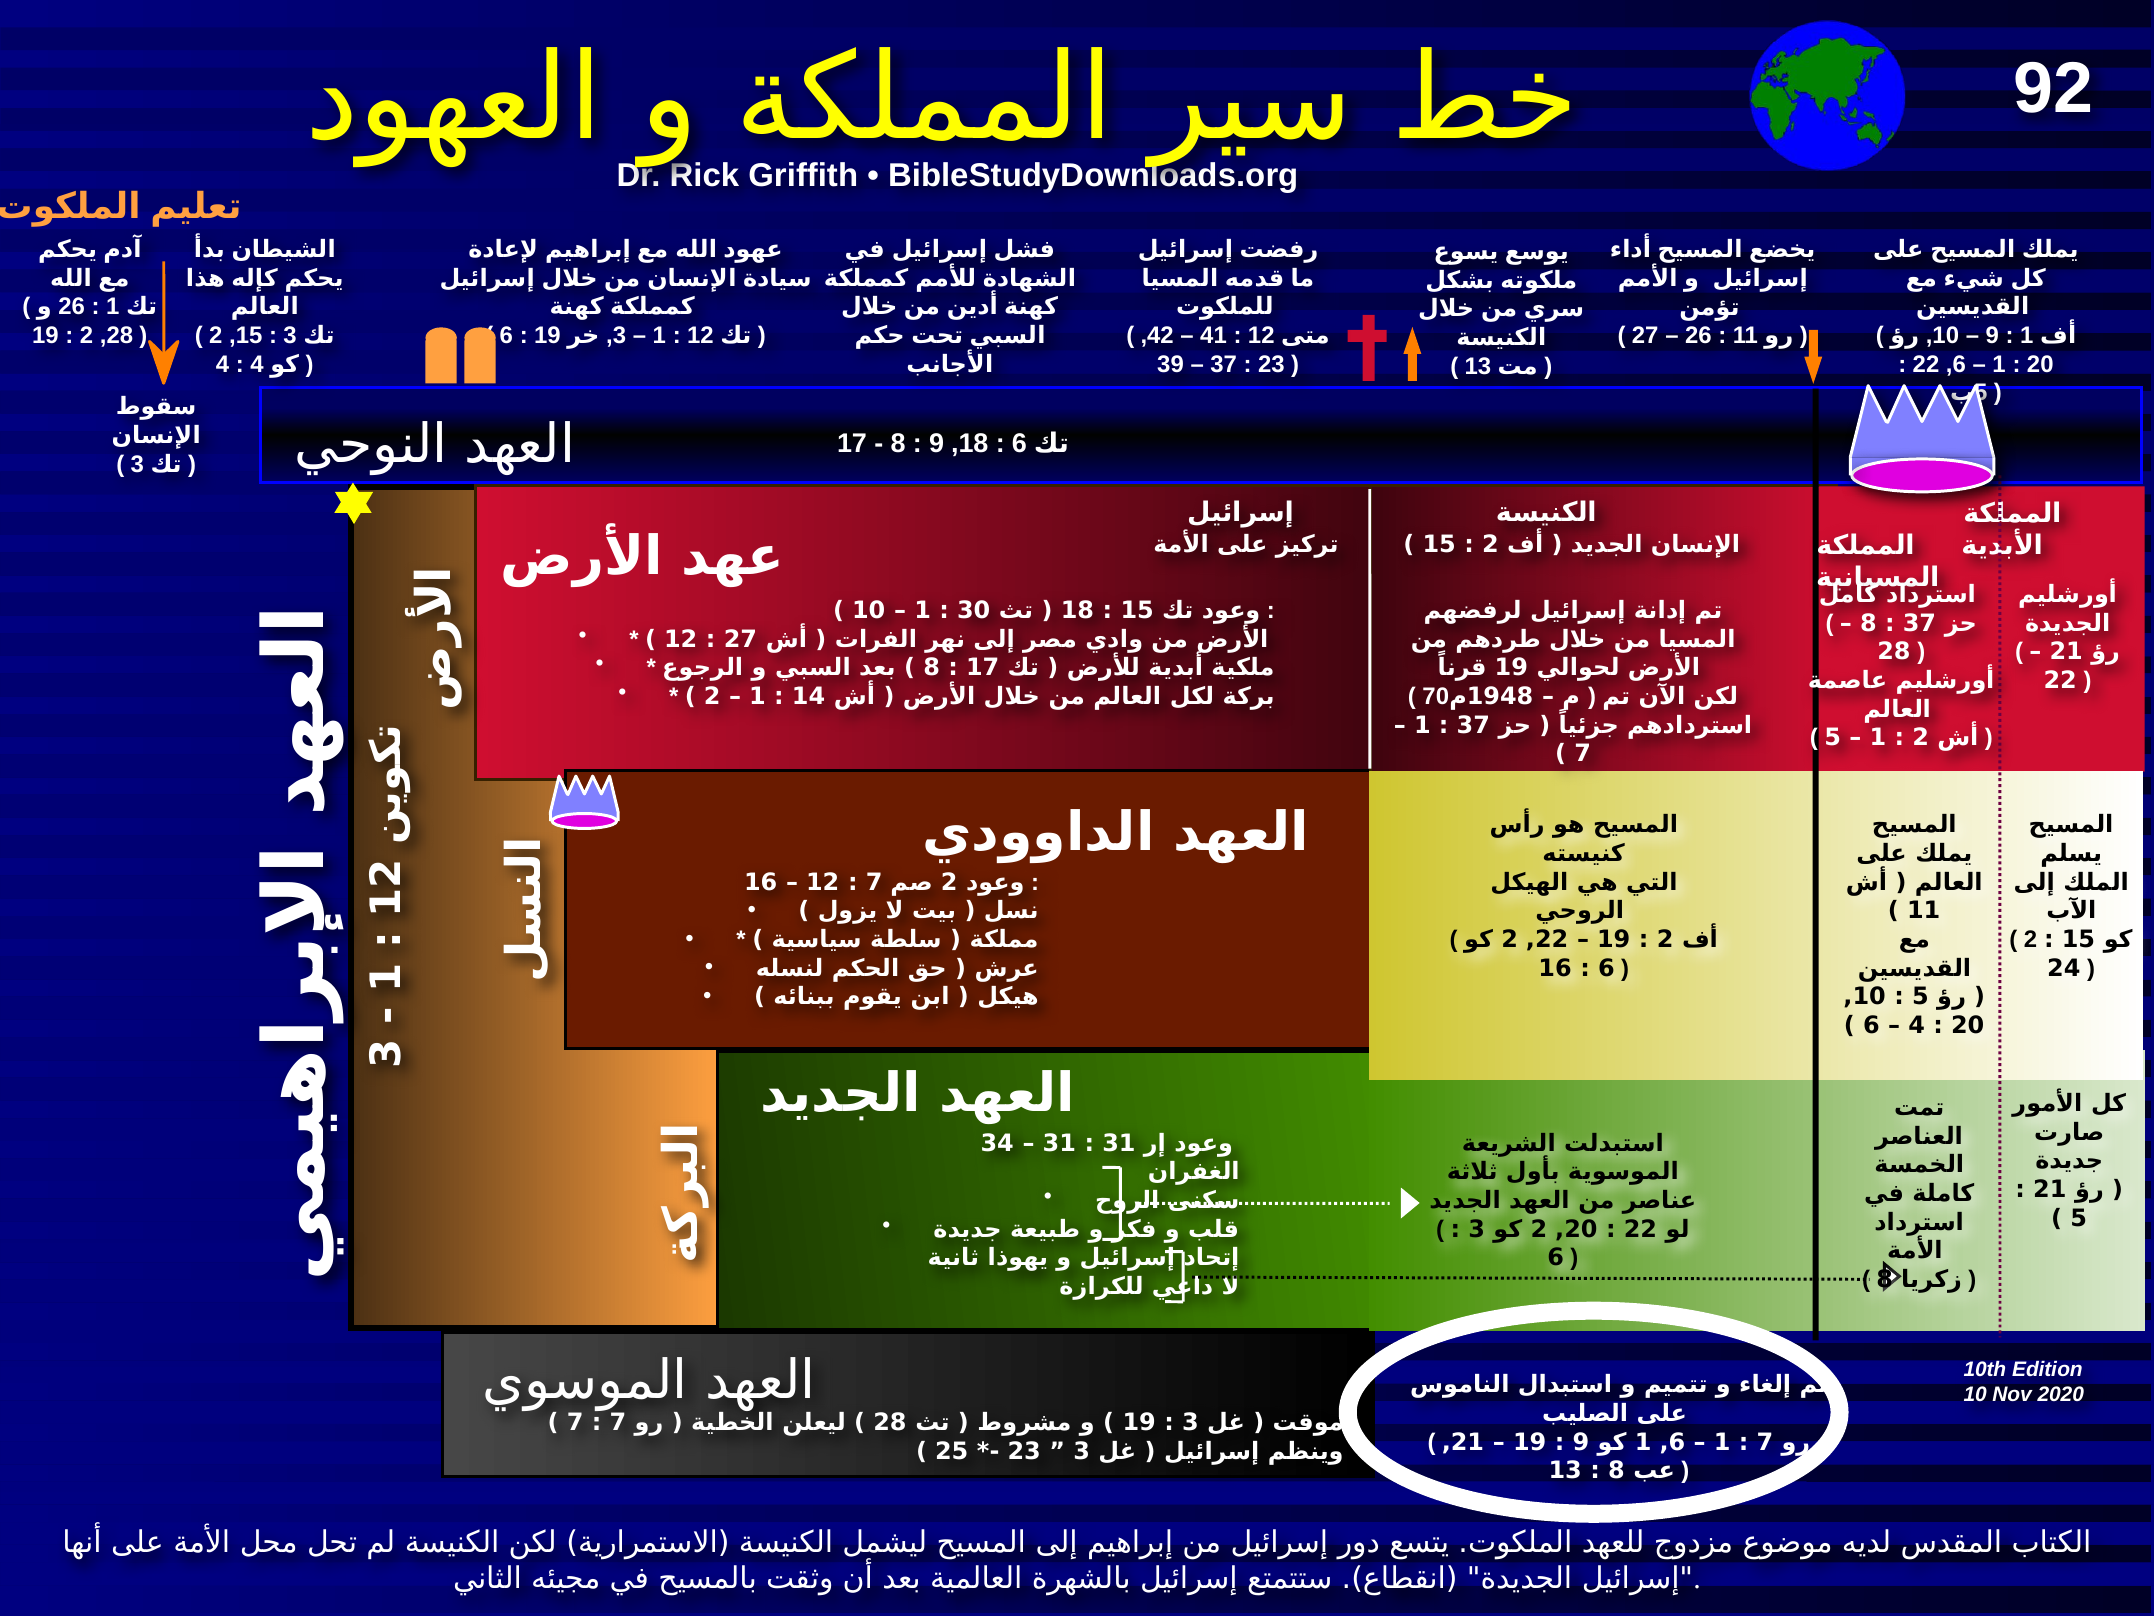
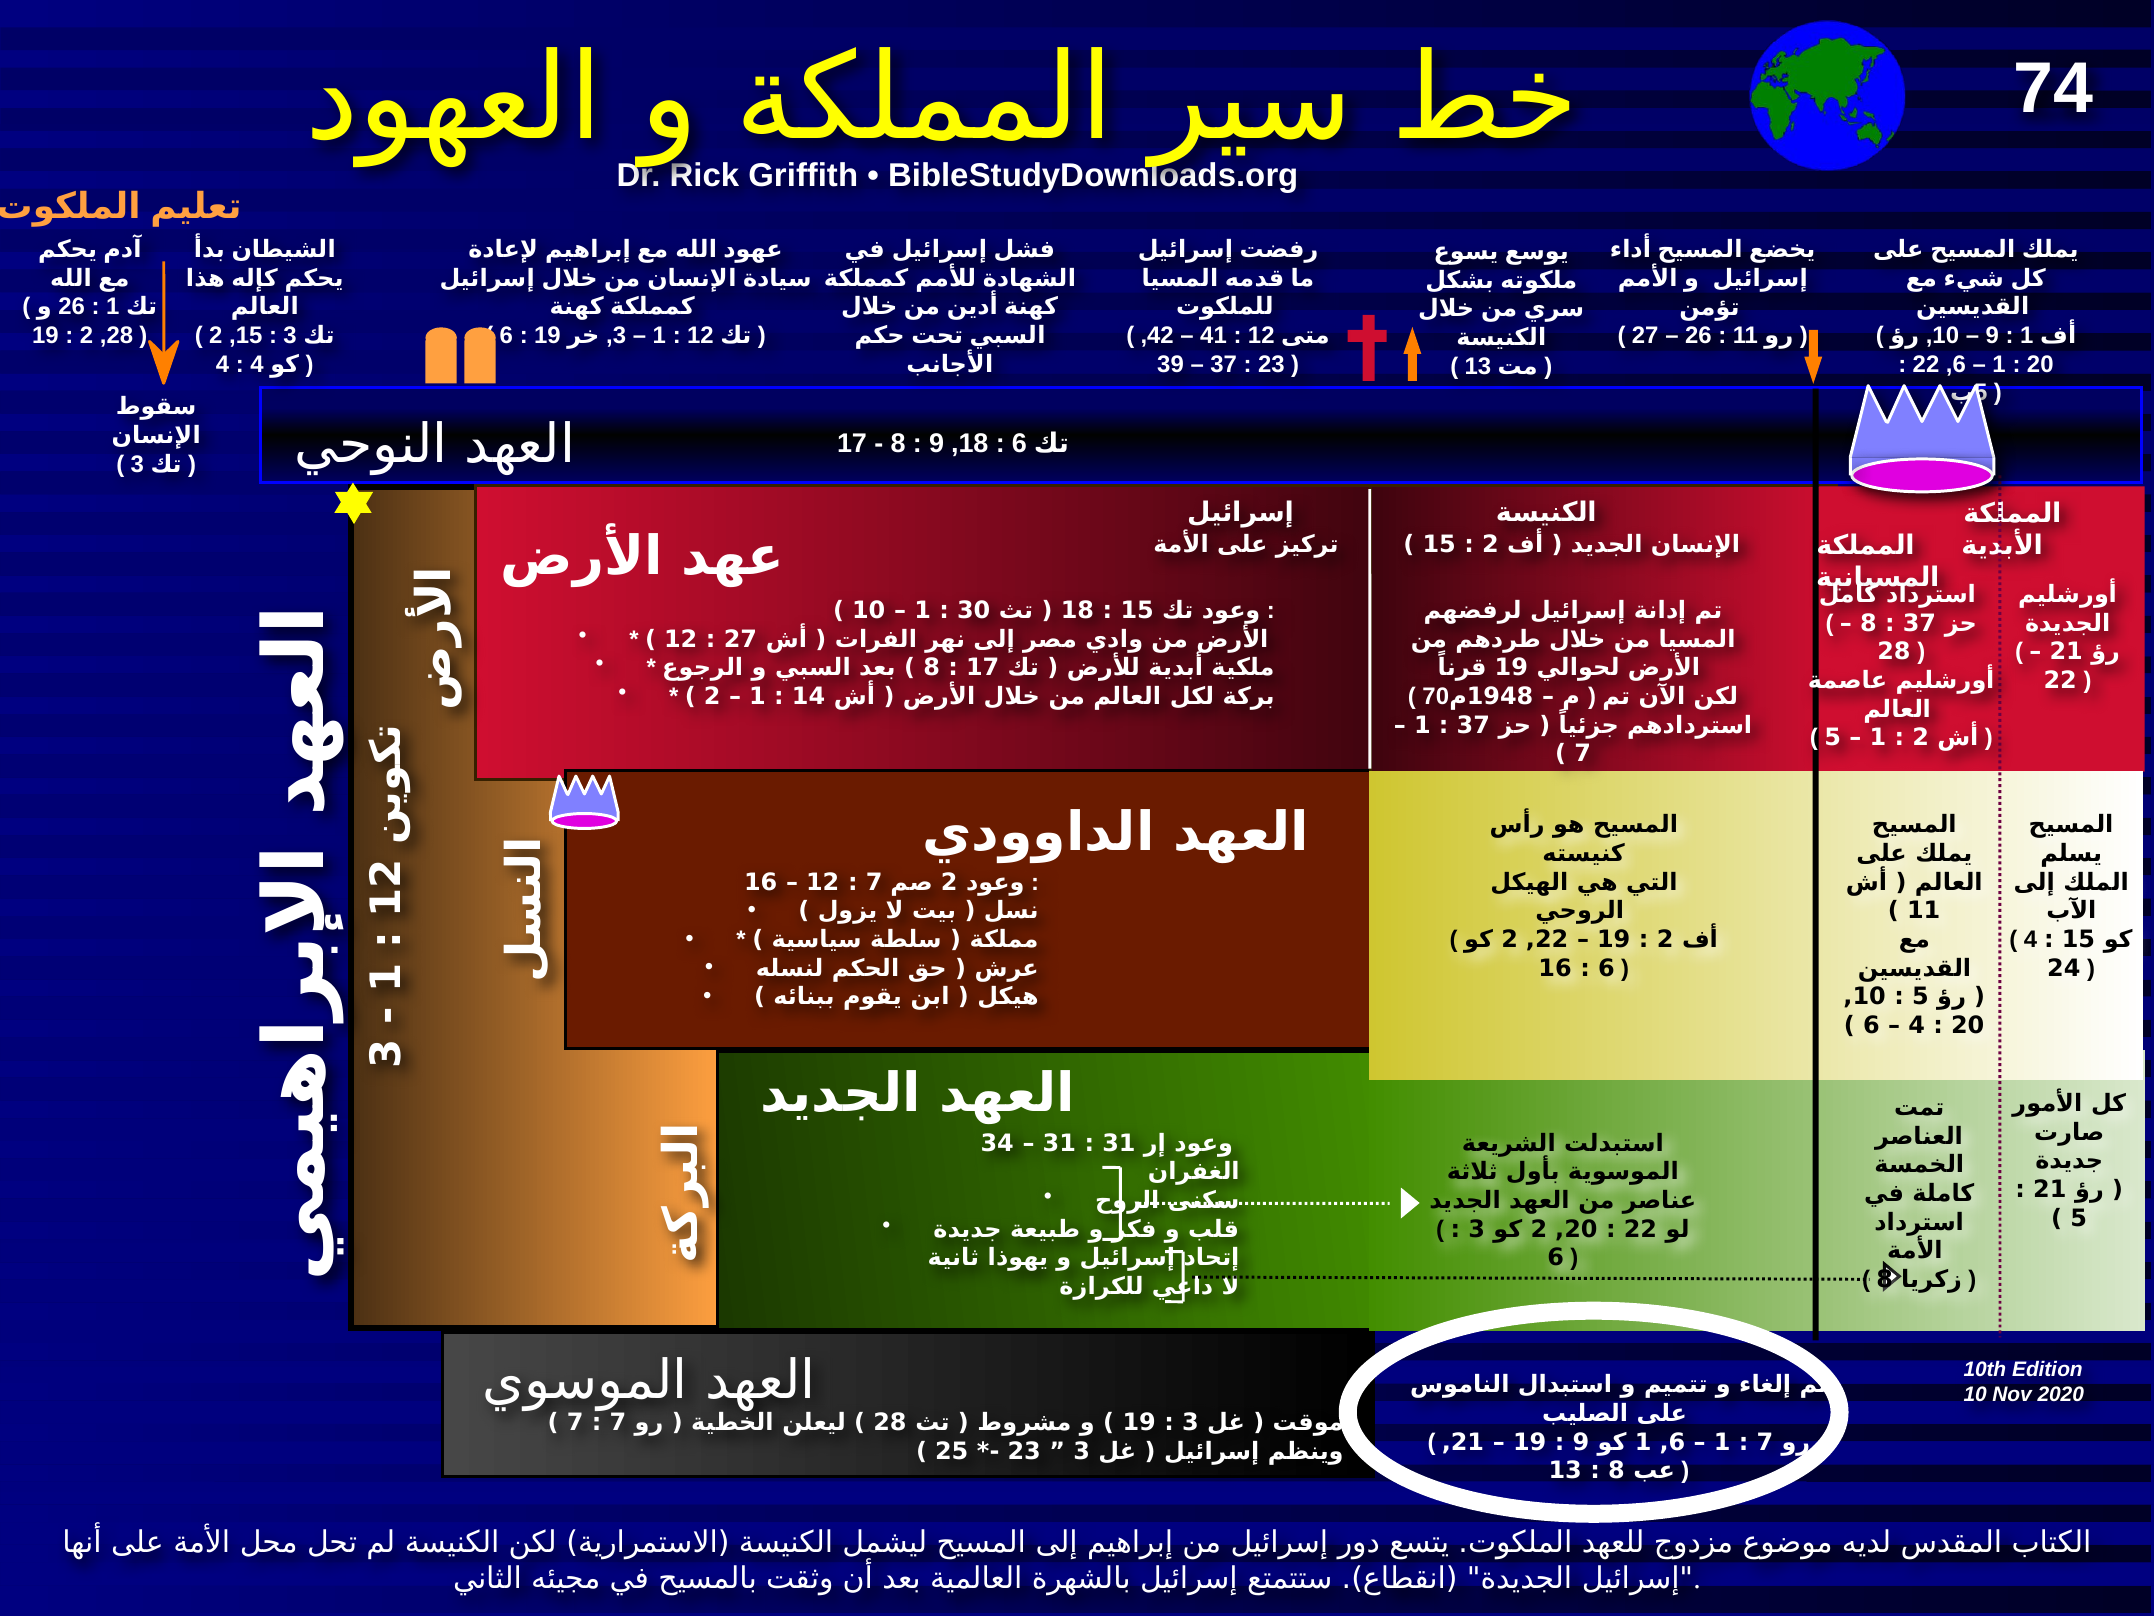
92: 92 -> 74
2 at (2030, 939): 2 -> 4
